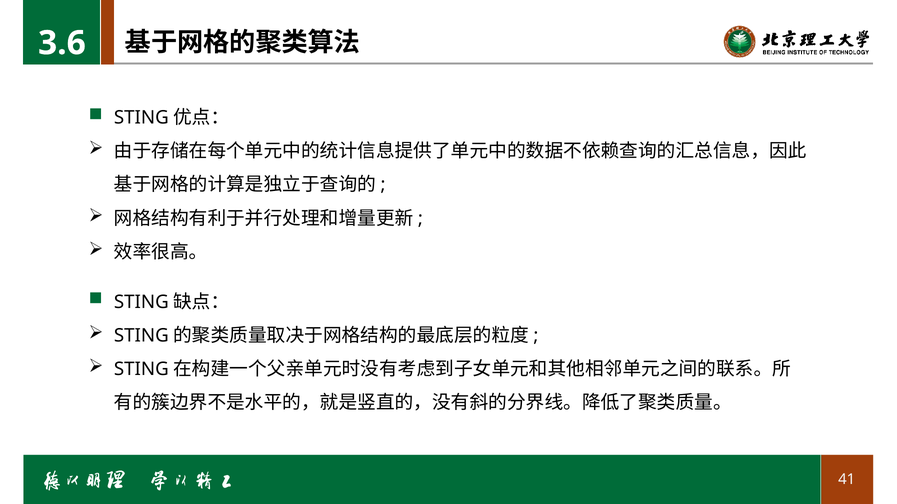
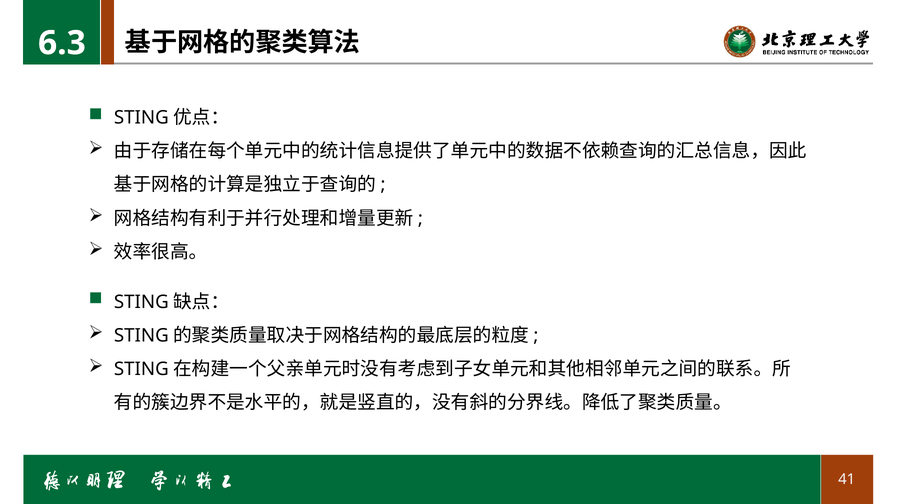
3.6: 3.6 -> 6.3
